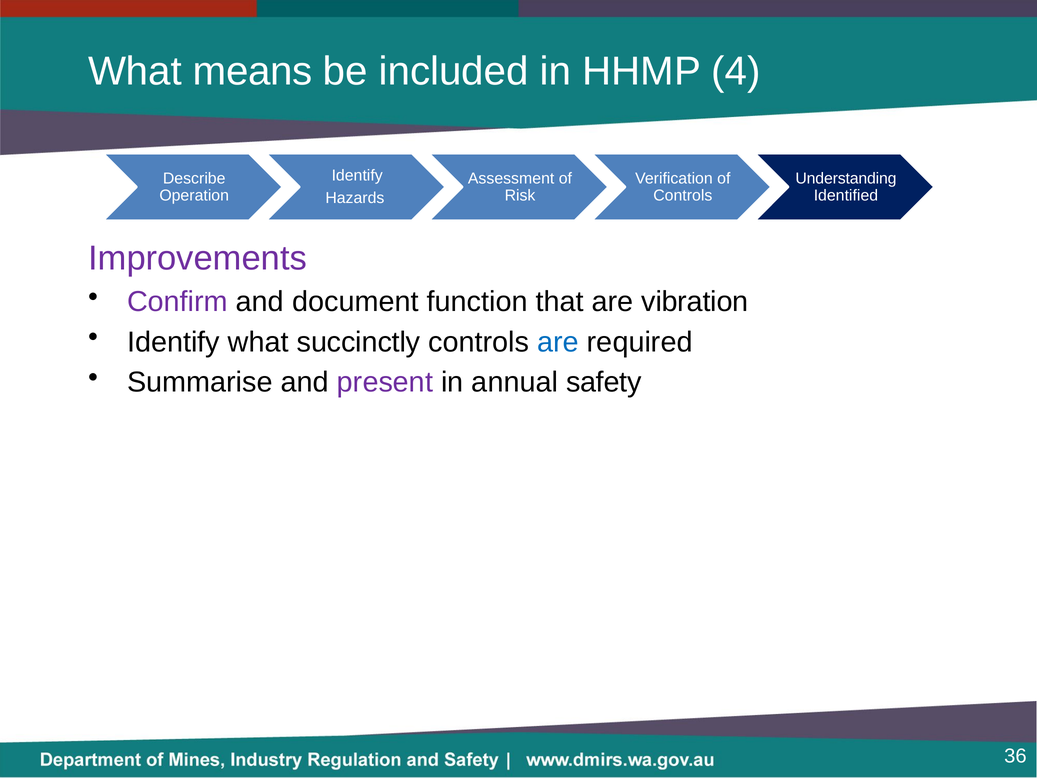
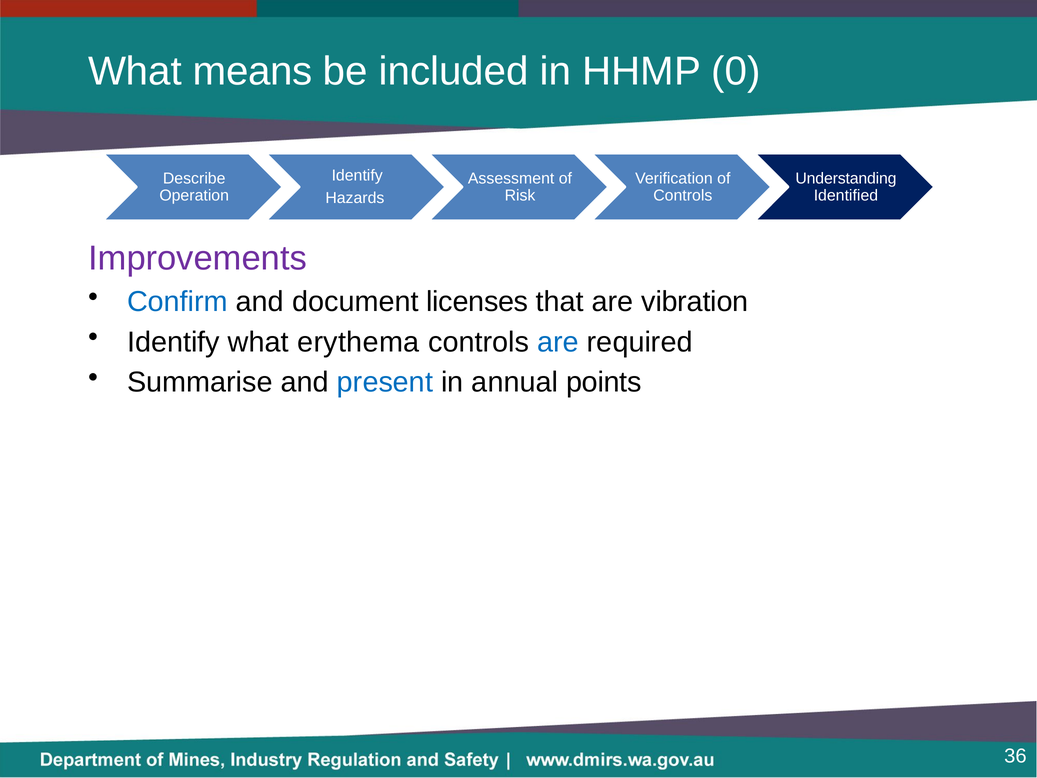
4: 4 -> 0
Confirm colour: purple -> blue
function: function -> licenses
succinctly: succinctly -> erythema
present colour: purple -> blue
safety: safety -> points
